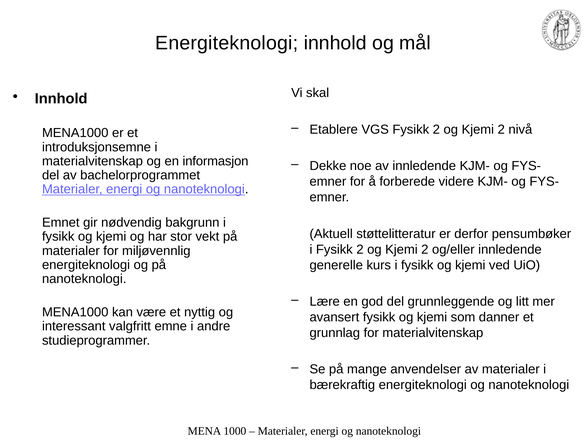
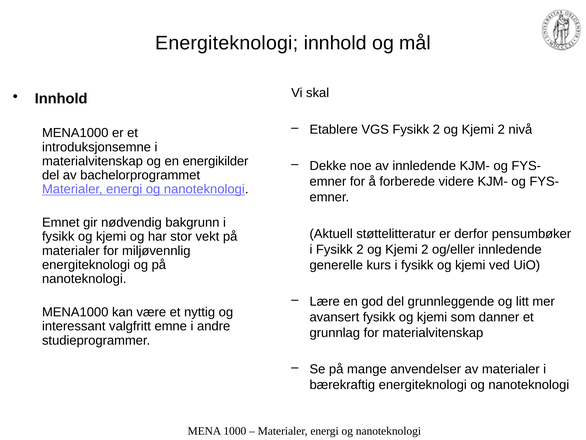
informasjon: informasjon -> energikilder
